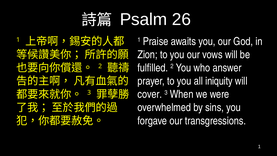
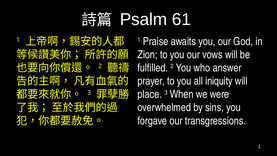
26: 26 -> 61
cover: cover -> place
